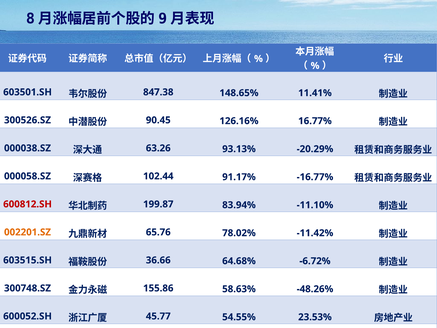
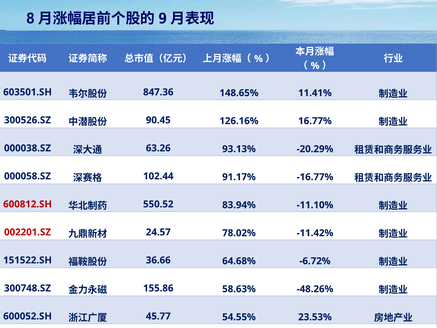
847.38: 847.38 -> 847.36
199.87: 199.87 -> 550.52
002201.SZ colour: orange -> red
65.76: 65.76 -> 24.57
603515.SH: 603515.SH -> 151522.SH
